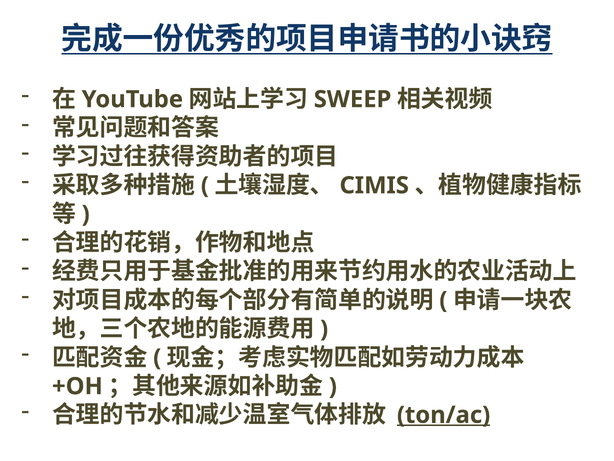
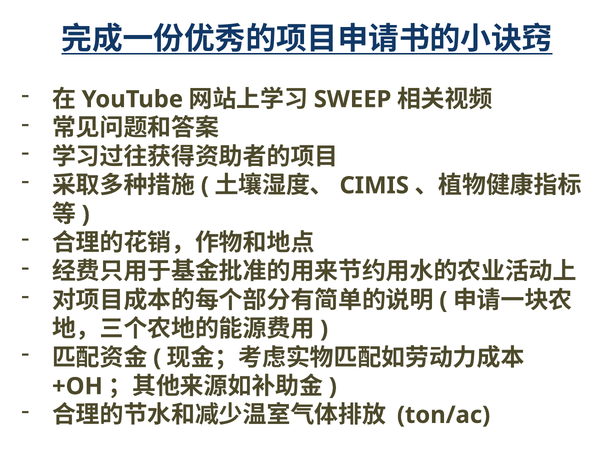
ton/ac underline: present -> none
